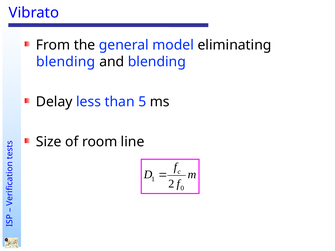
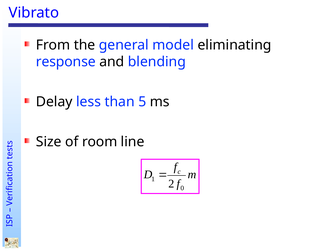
blending at (66, 62): blending -> response
